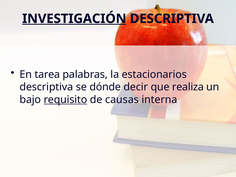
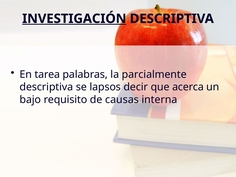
estacionarios: estacionarios -> parcialmente
dónde: dónde -> lapsos
realiza: realiza -> acerca
requisito underline: present -> none
